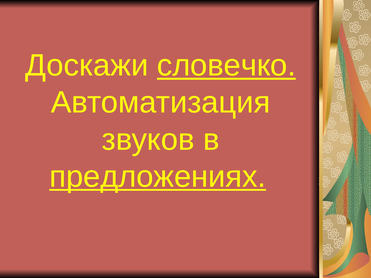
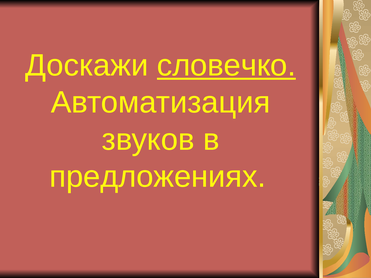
предложениях underline: present -> none
